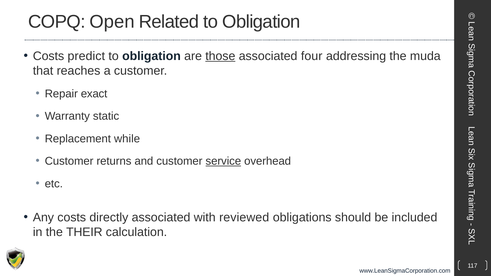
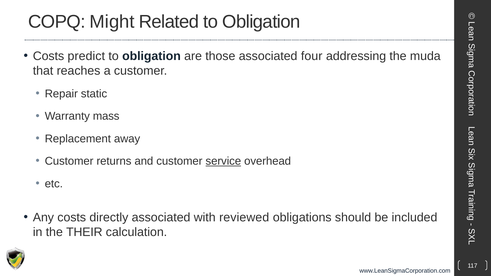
Open: Open -> Might
those underline: present -> none
exact: exact -> static
static: static -> mass
while: while -> away
